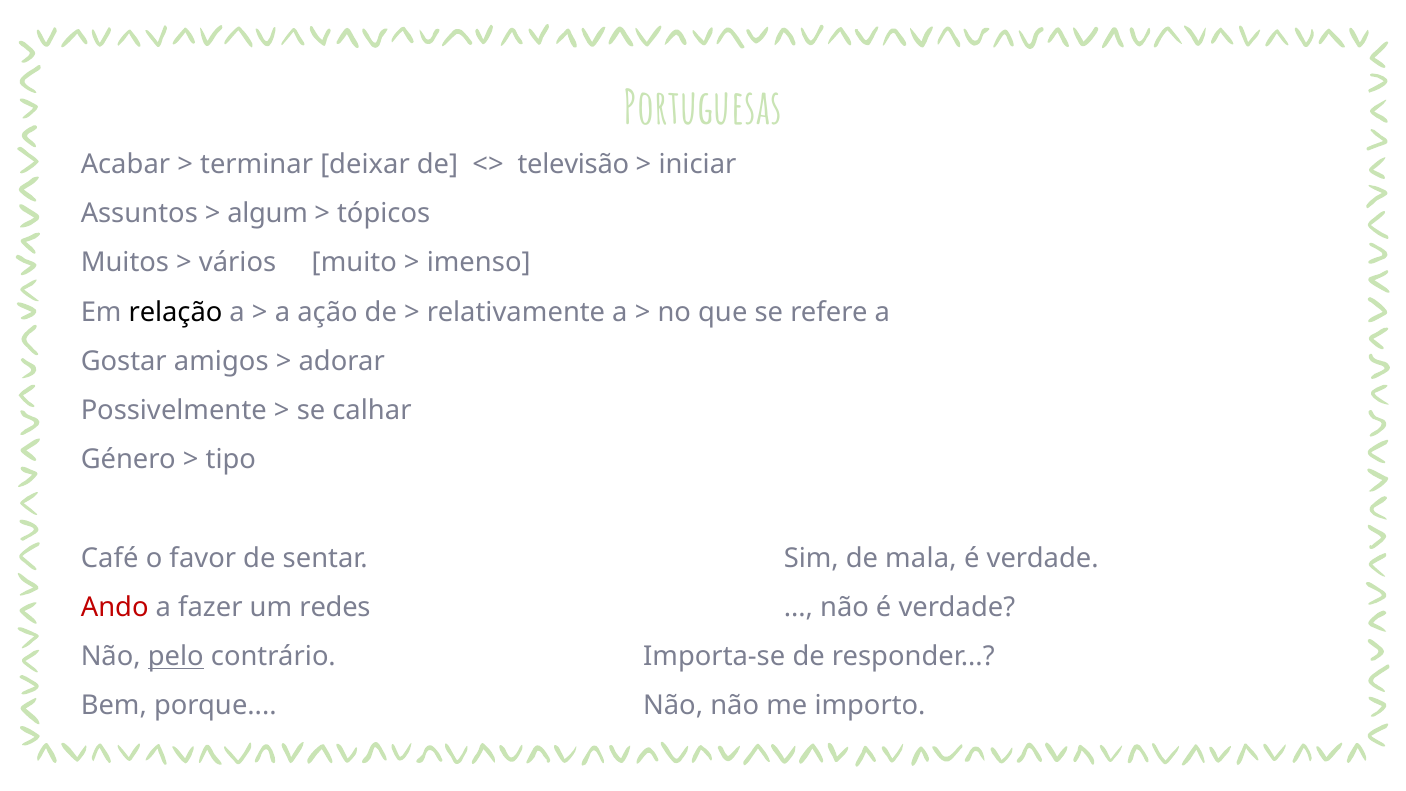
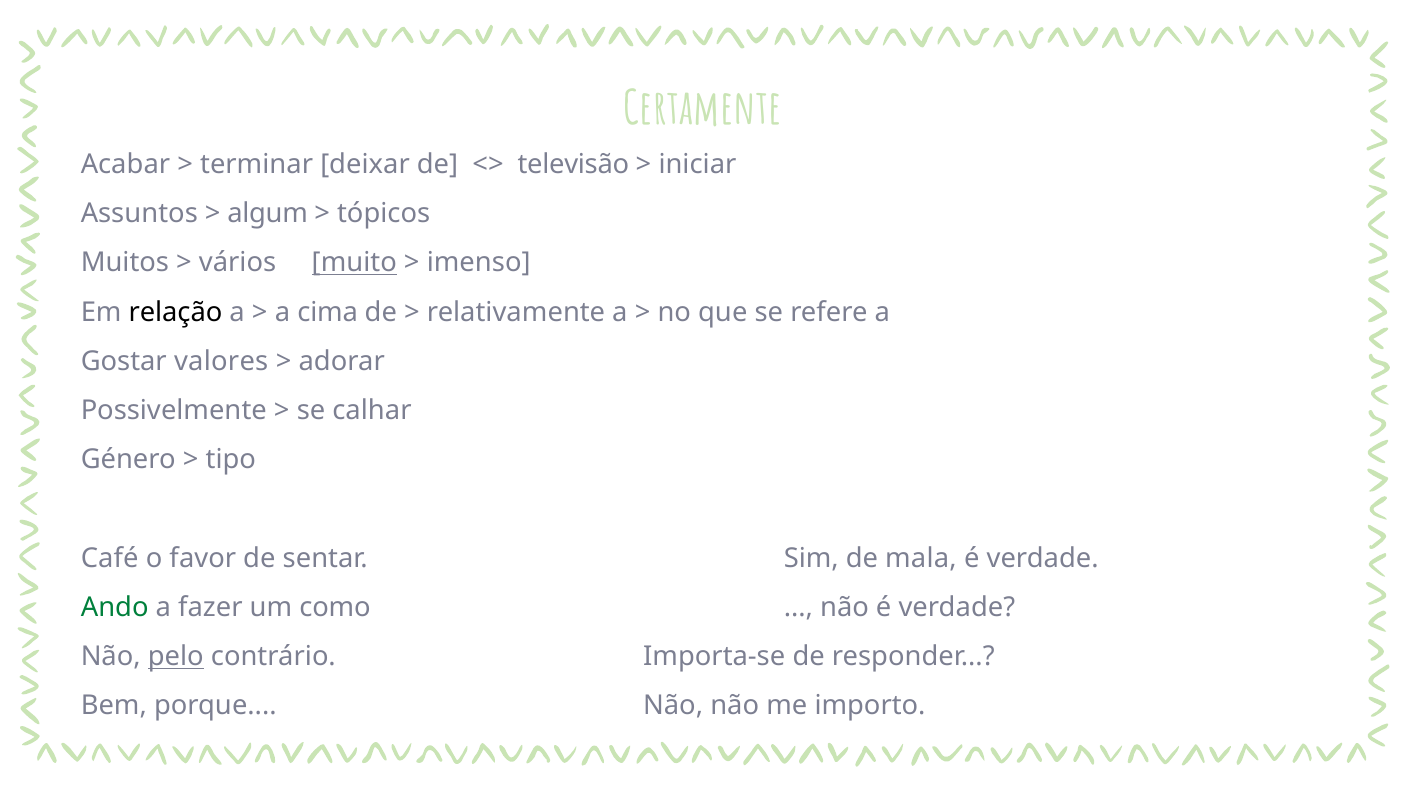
Portuguesas: Portuguesas -> Certamente
muito underline: none -> present
ação: ação -> cima
amigos: amigos -> valores
Ando colour: red -> green
redes: redes -> como
